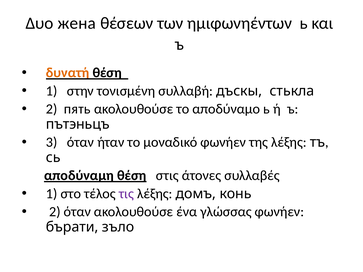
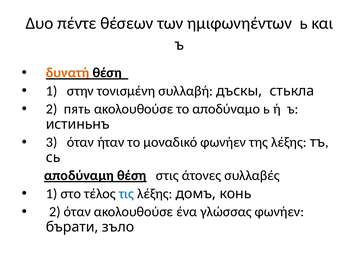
жена: жена -> πέντε
пътэньцъ: пътэньцъ -> истиньнъ
τις colour: purple -> blue
